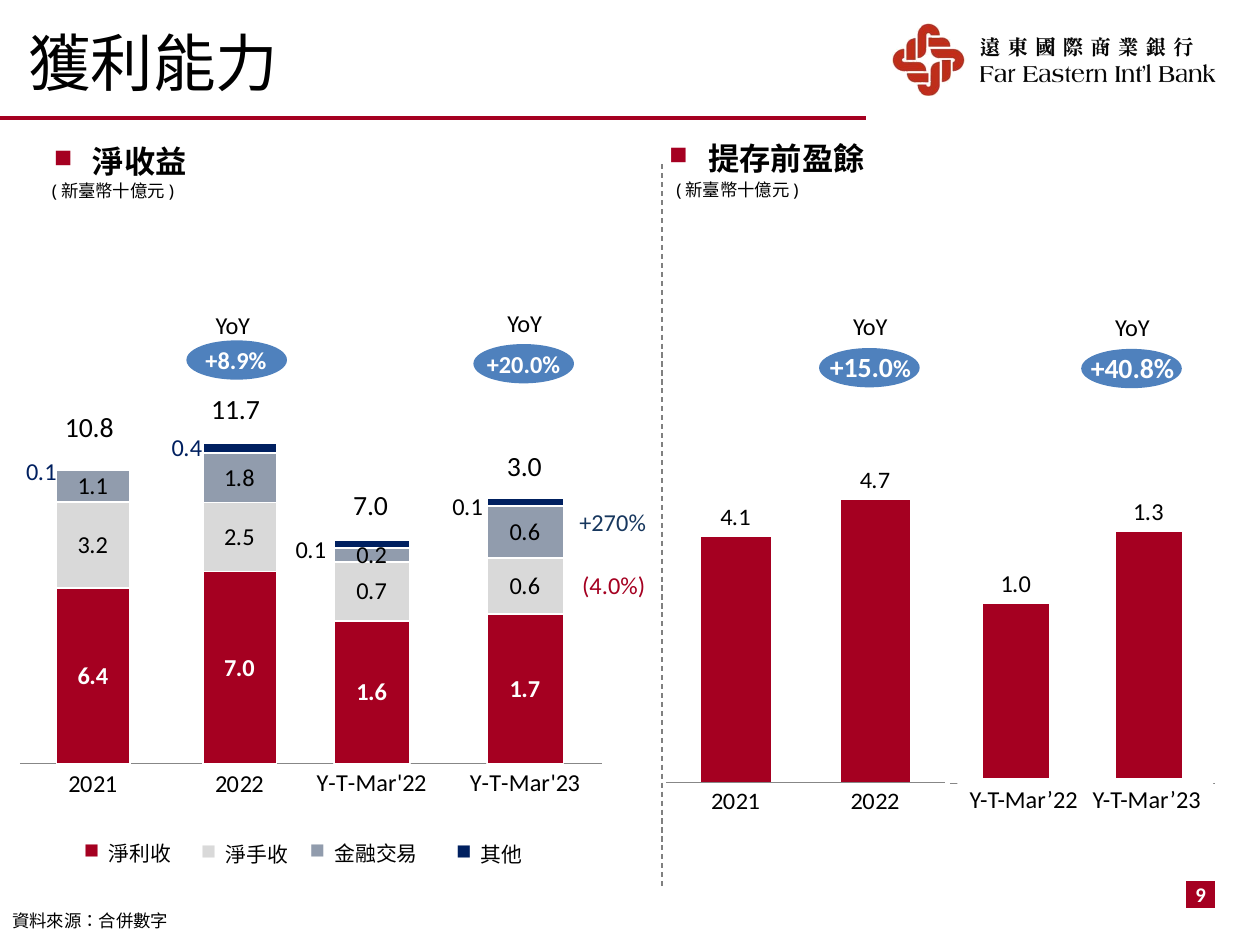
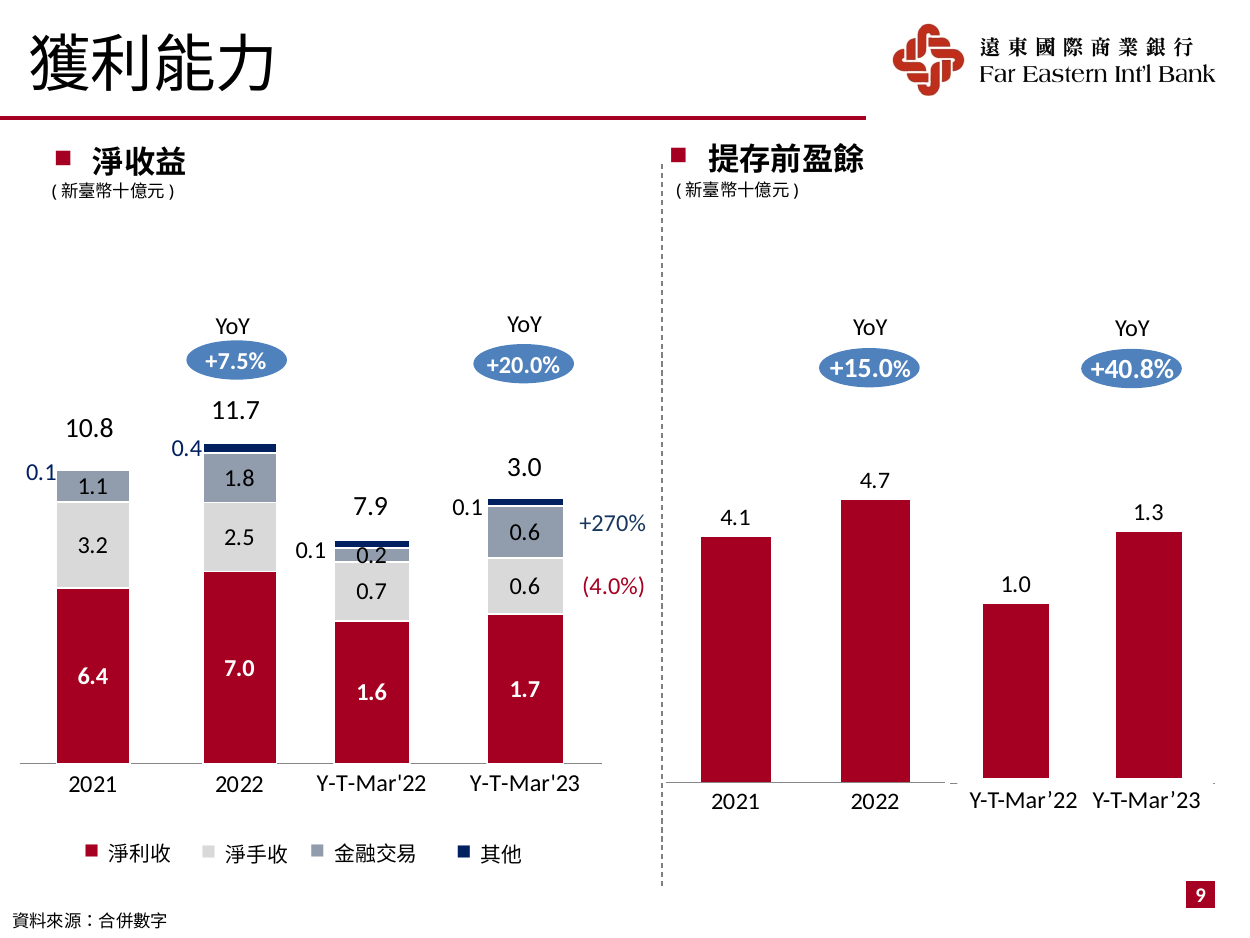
+8.9%: +8.9% -> +7.5%
7.0 at (371, 506): 7.0 -> 7.9
